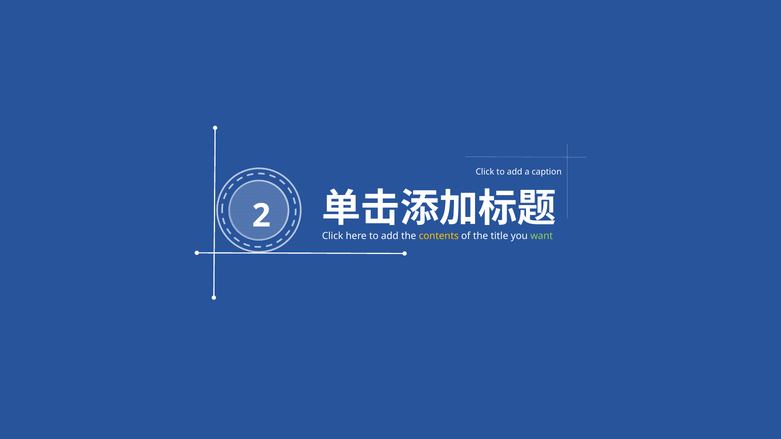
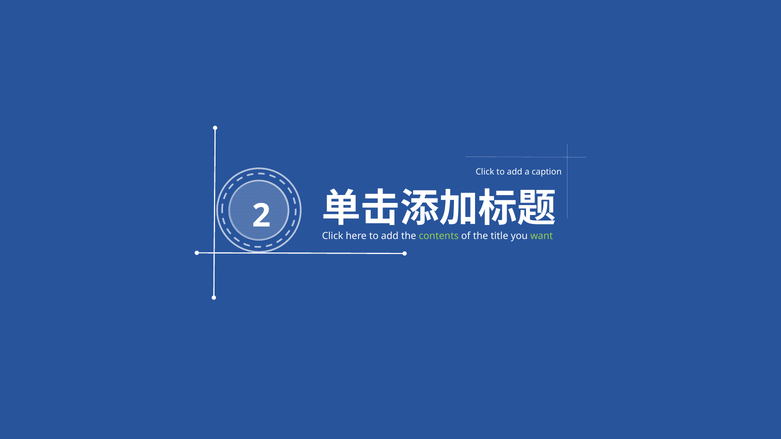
contents colour: yellow -> light green
